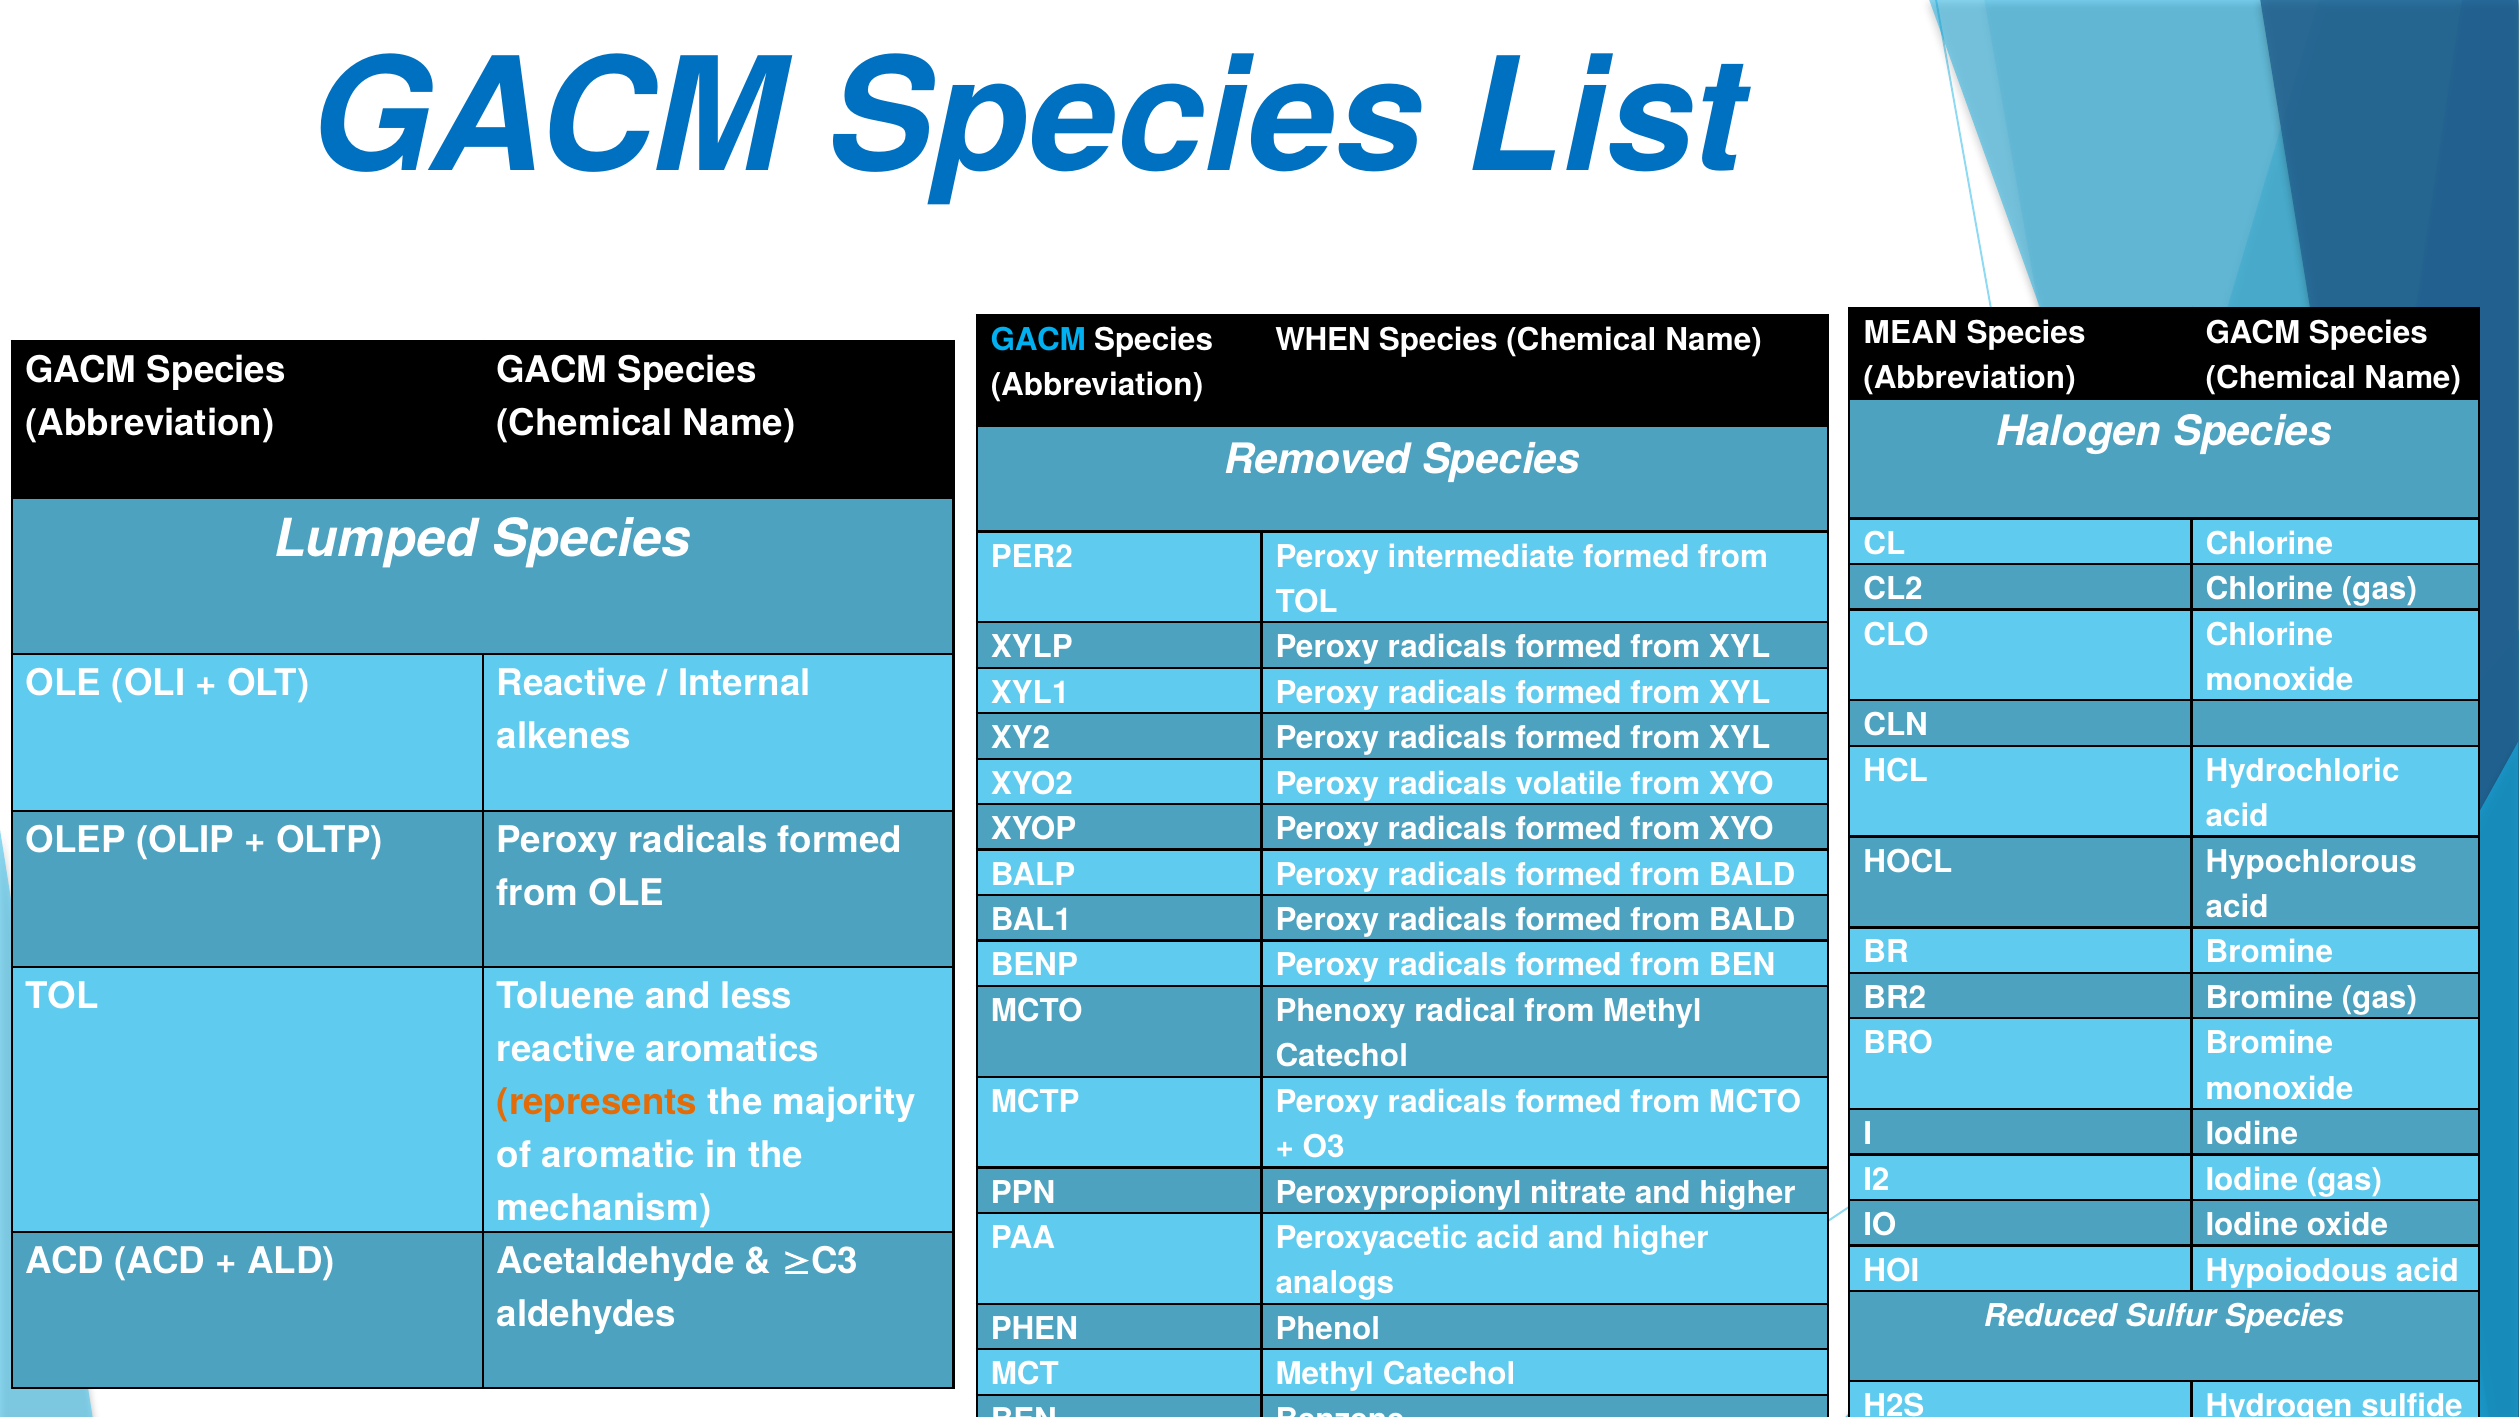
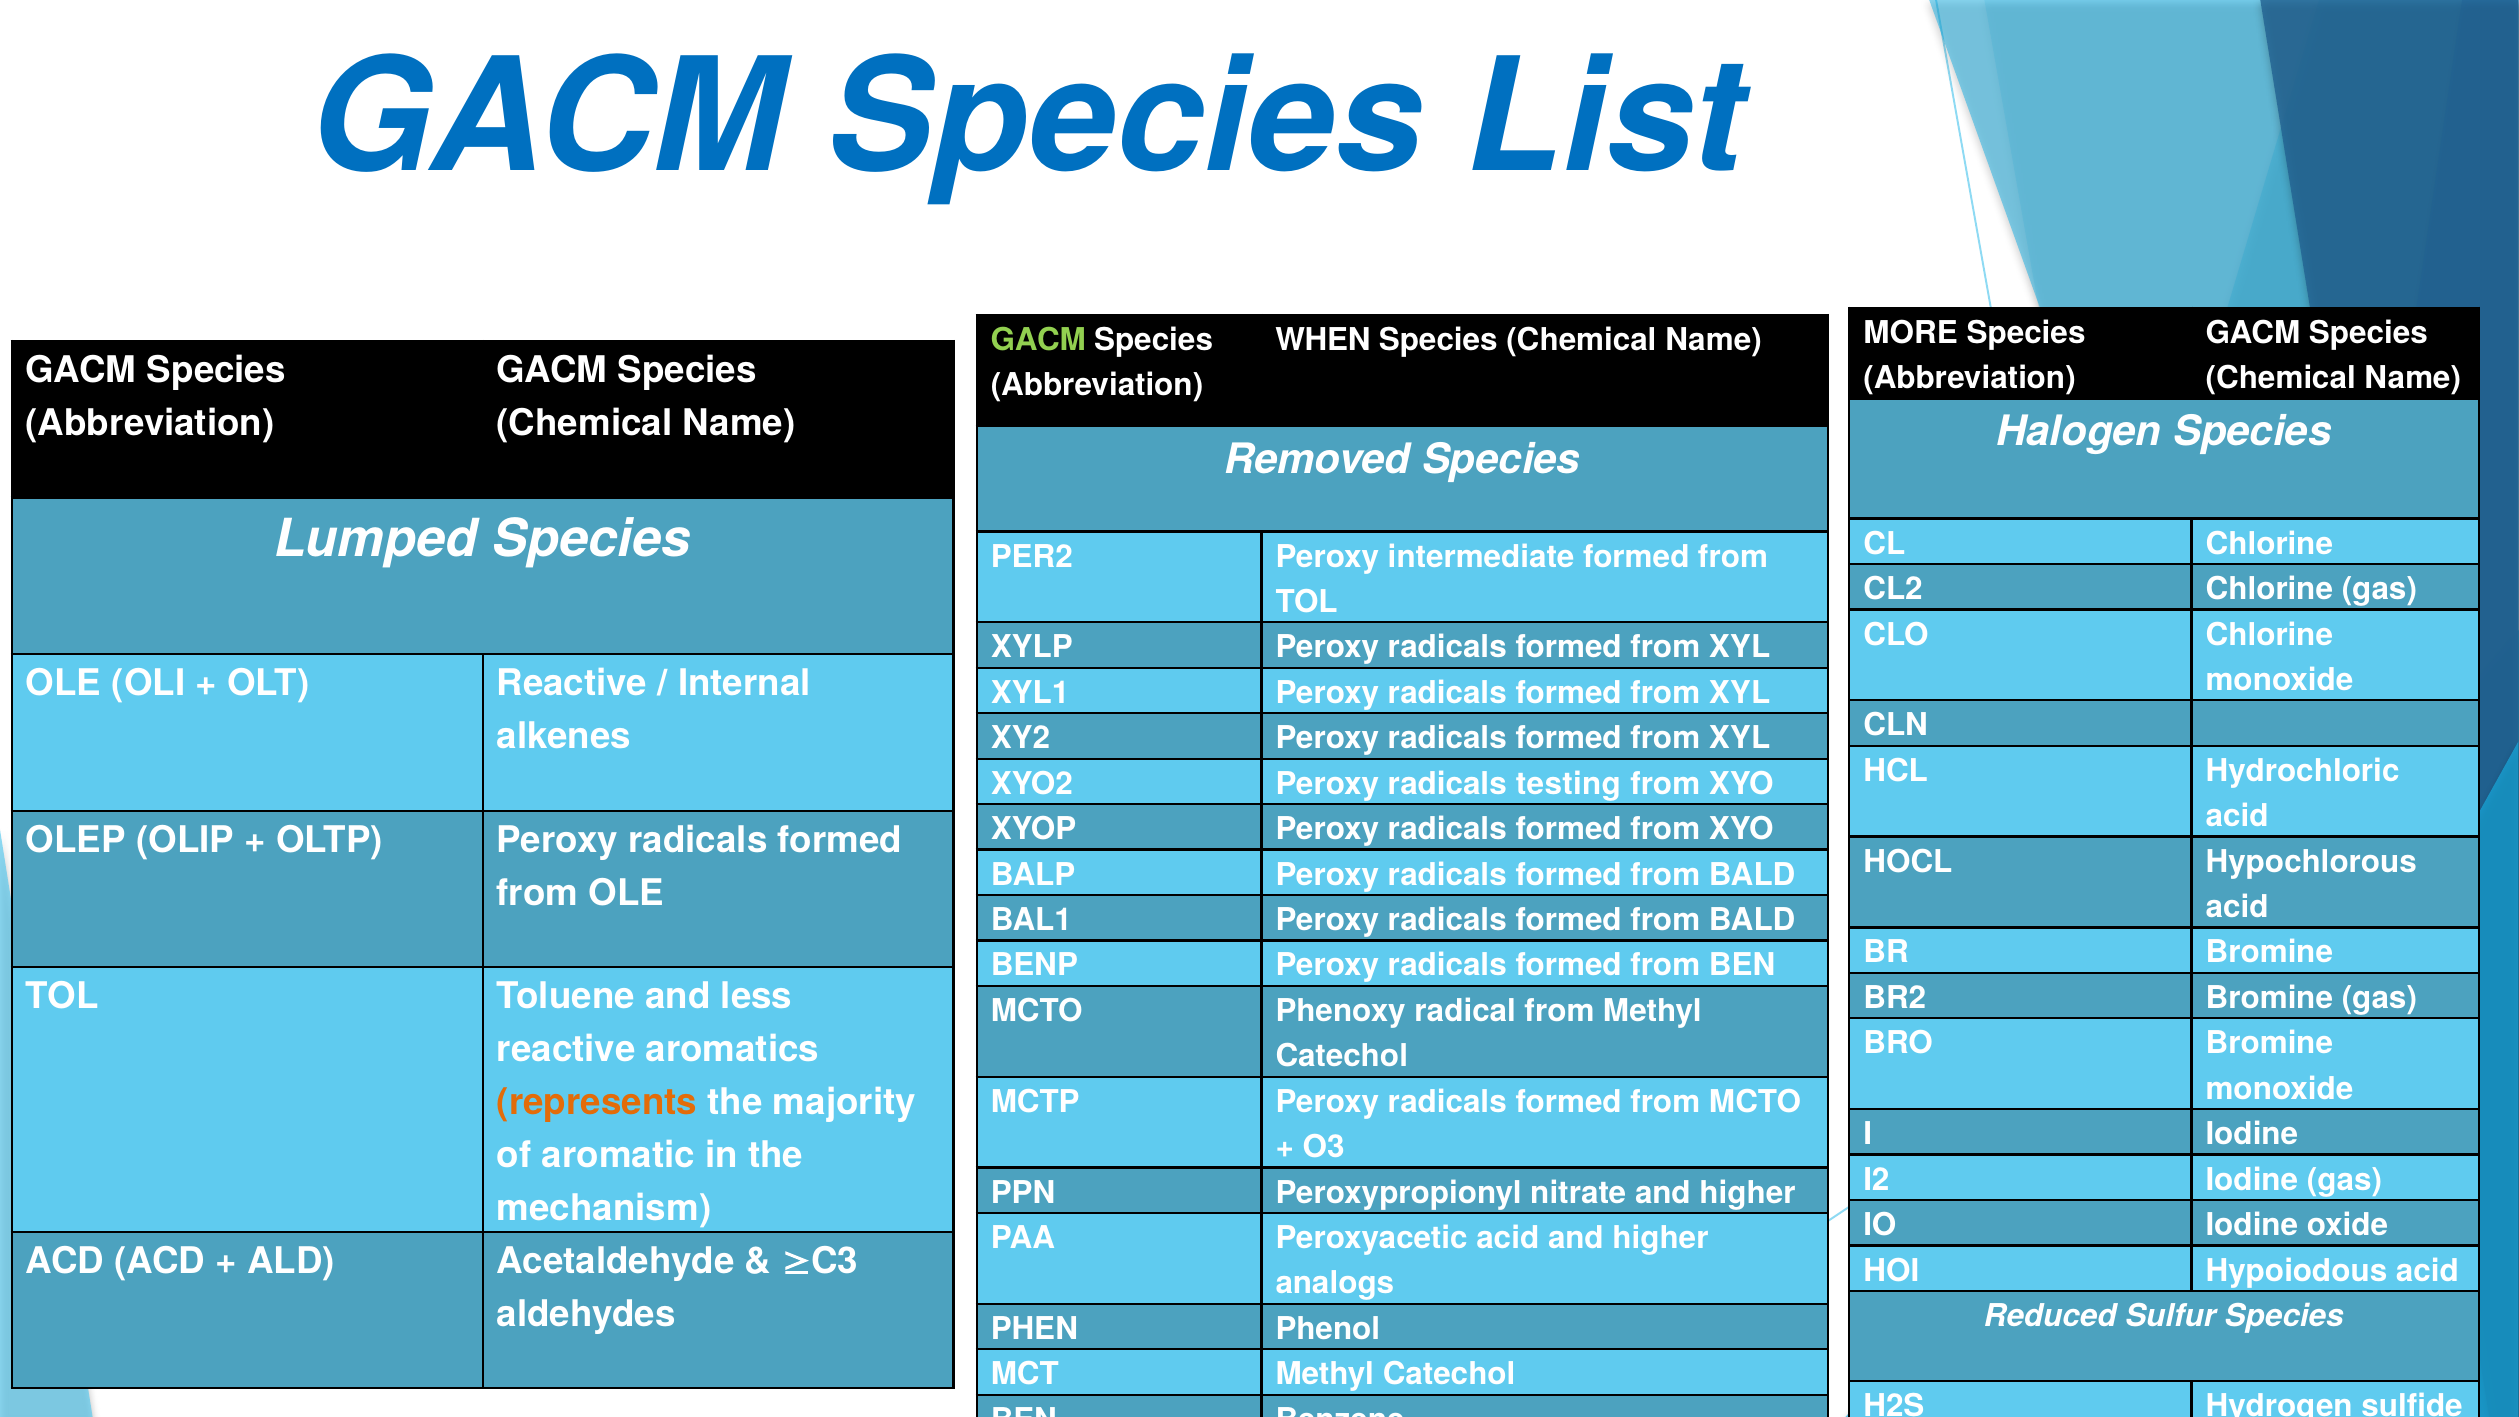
MEAN: MEAN -> MORE
GACM at (1038, 340) colour: light blue -> light green
volatile: volatile -> testing
